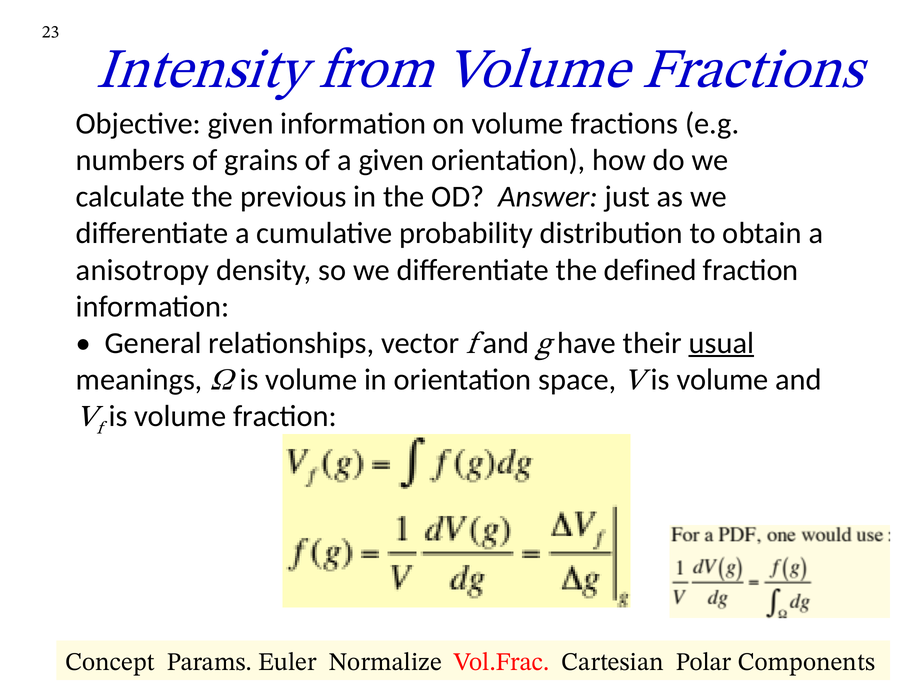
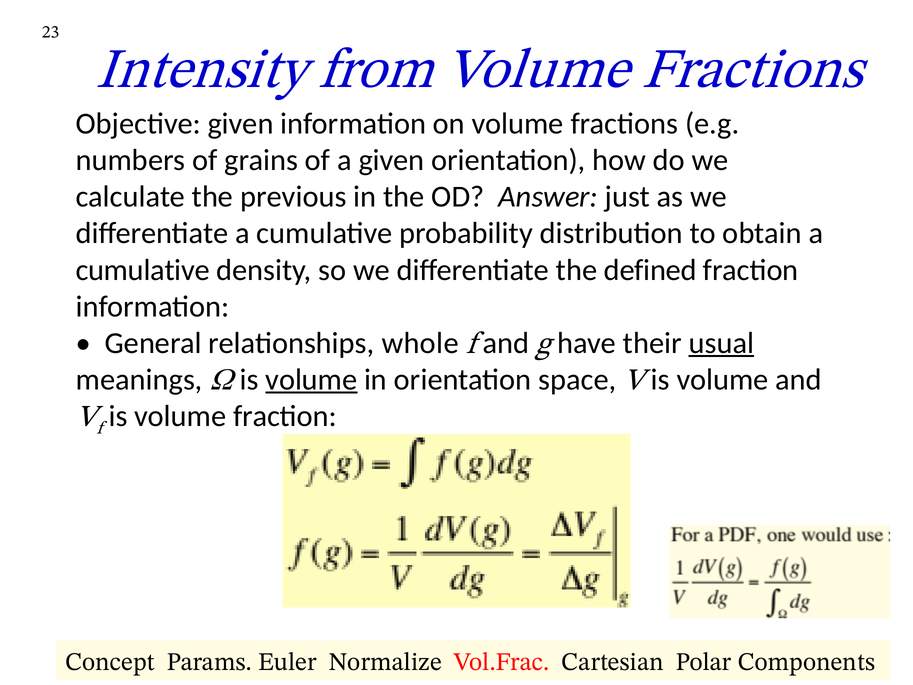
anisotropy at (142, 270): anisotropy -> cumulative
vector: vector -> whole
volume at (311, 379) underline: none -> present
